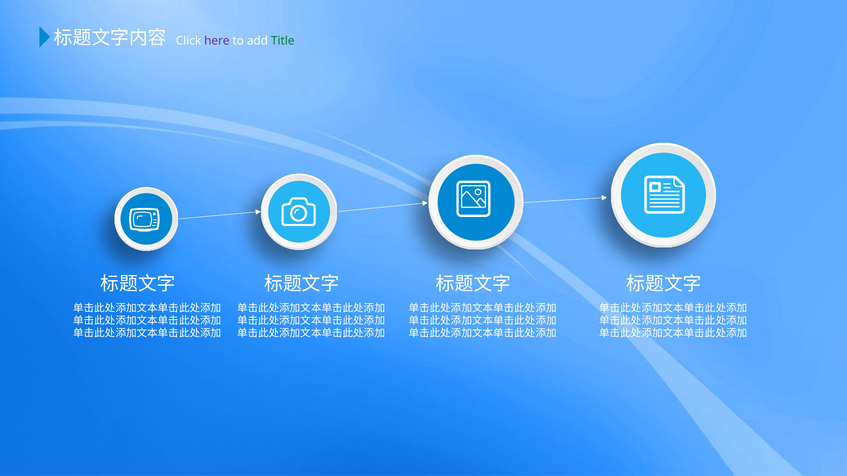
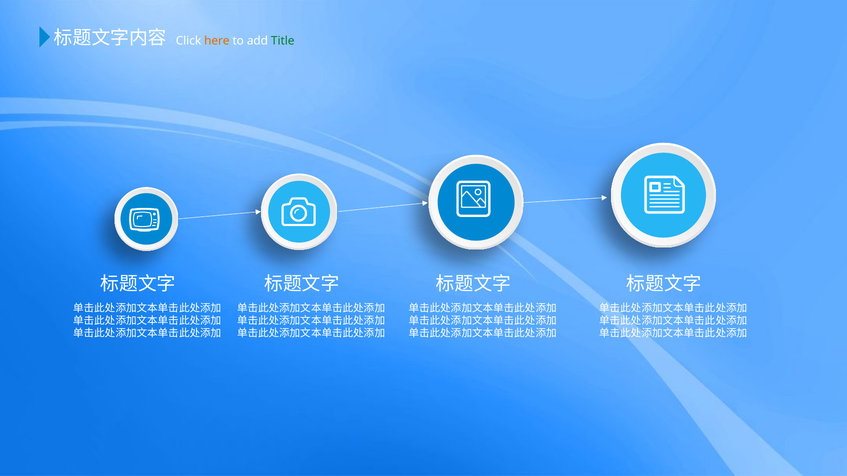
here colour: purple -> orange
